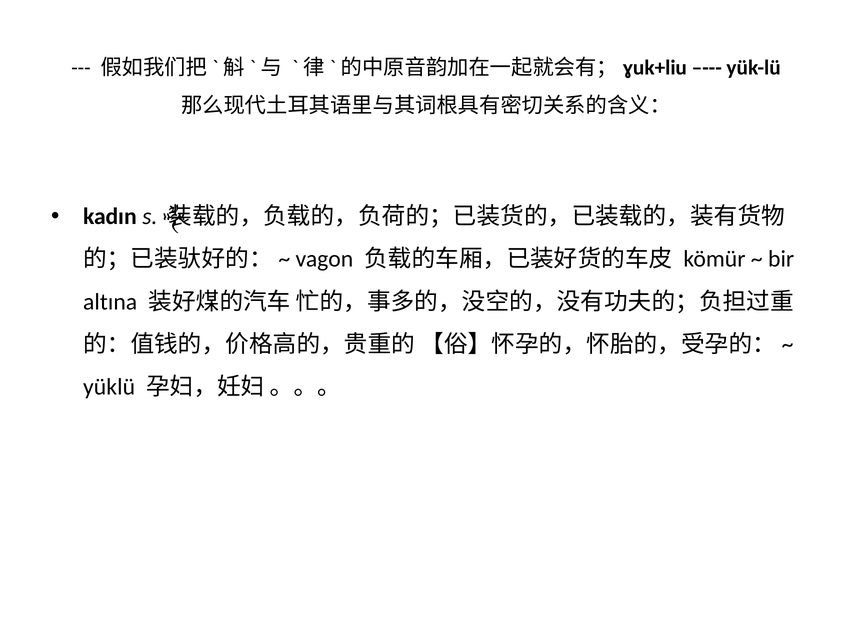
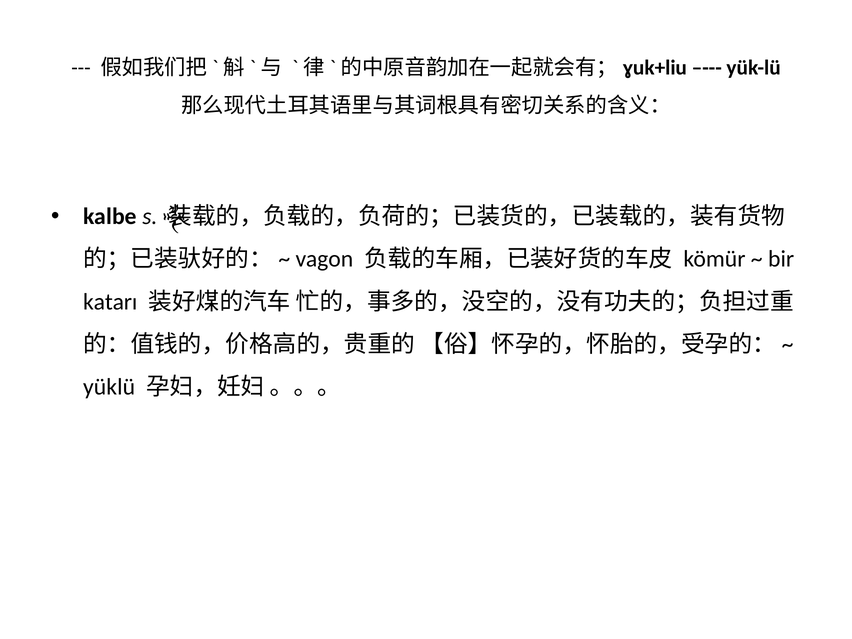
kadın: kadın -> kalbe
altına: altına -> katarı
